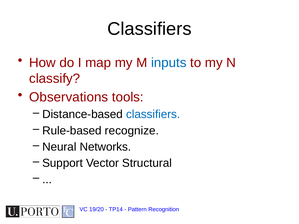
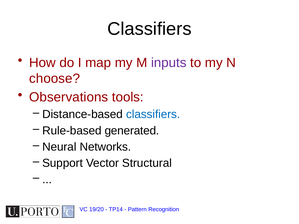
inputs colour: blue -> purple
classify: classify -> choose
recognize: recognize -> generated
